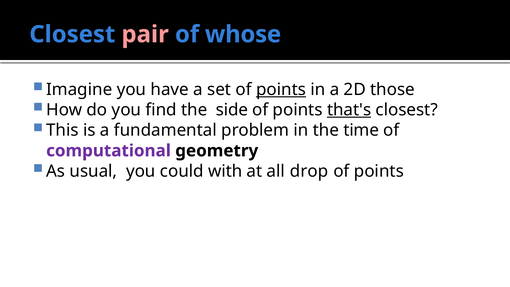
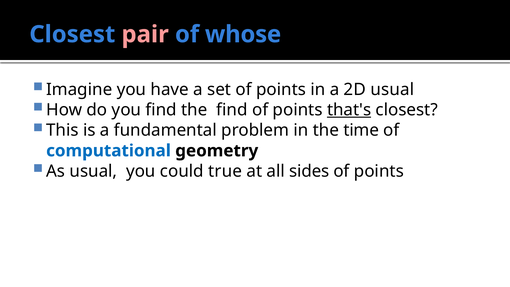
points at (281, 89) underline: present -> none
2D those: those -> usual
the side: side -> find
computational colour: purple -> blue
with: with -> true
drop: drop -> sides
